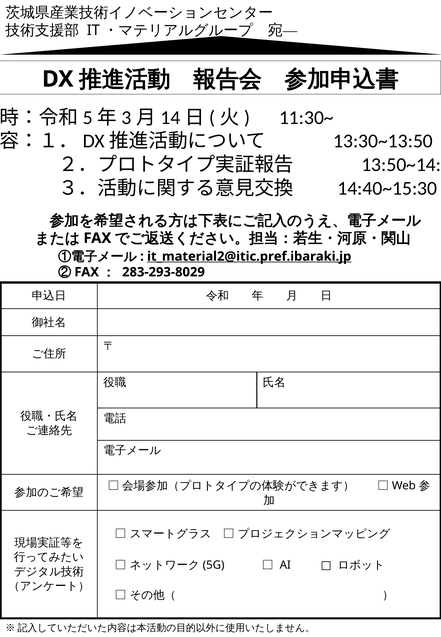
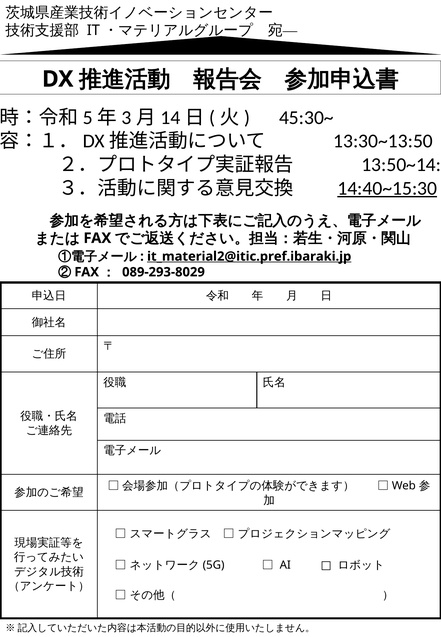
11:30~: 11:30~ -> 45:30~
14:40~15:30 underline: none -> present
283-293-8029: 283-293-8029 -> 089-293-8029
